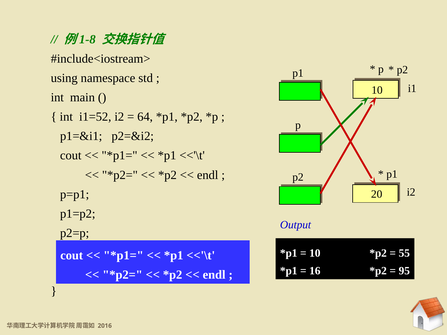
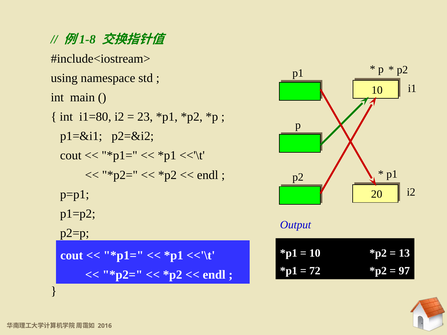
i1=52: i1=52 -> i1=80
64: 64 -> 23
55: 55 -> 13
16: 16 -> 72
95: 95 -> 97
